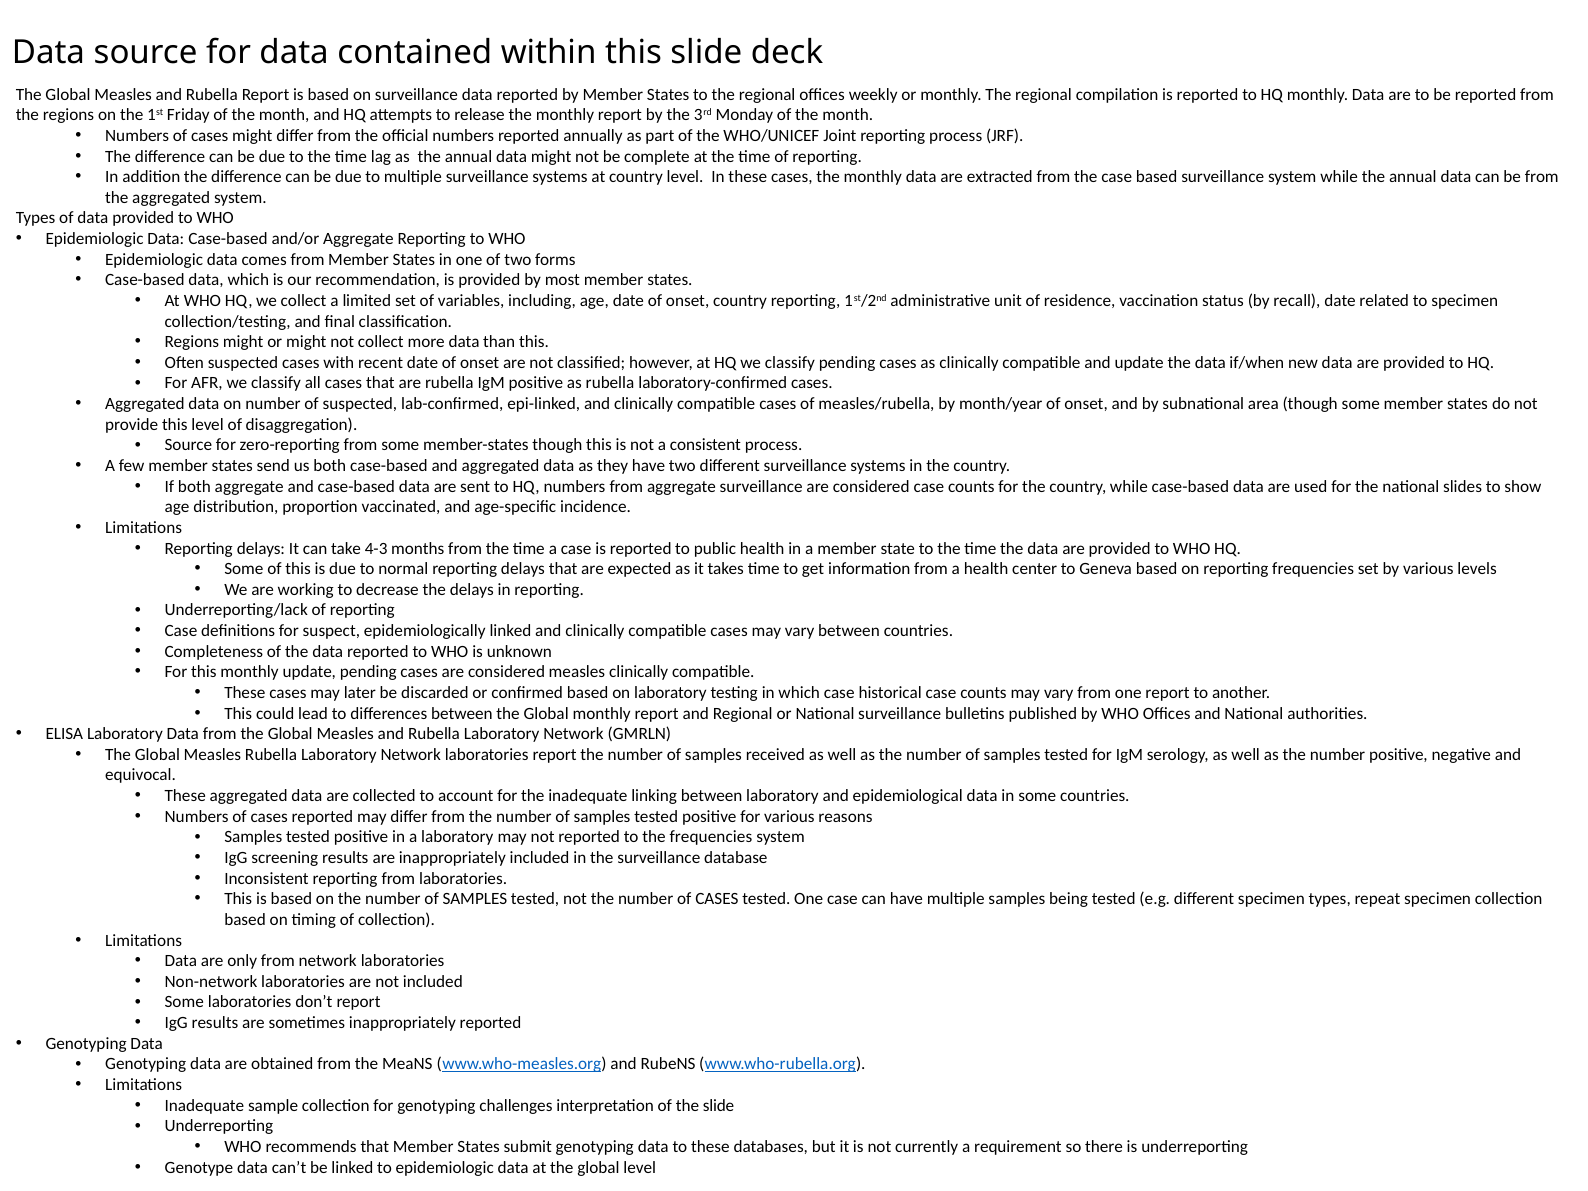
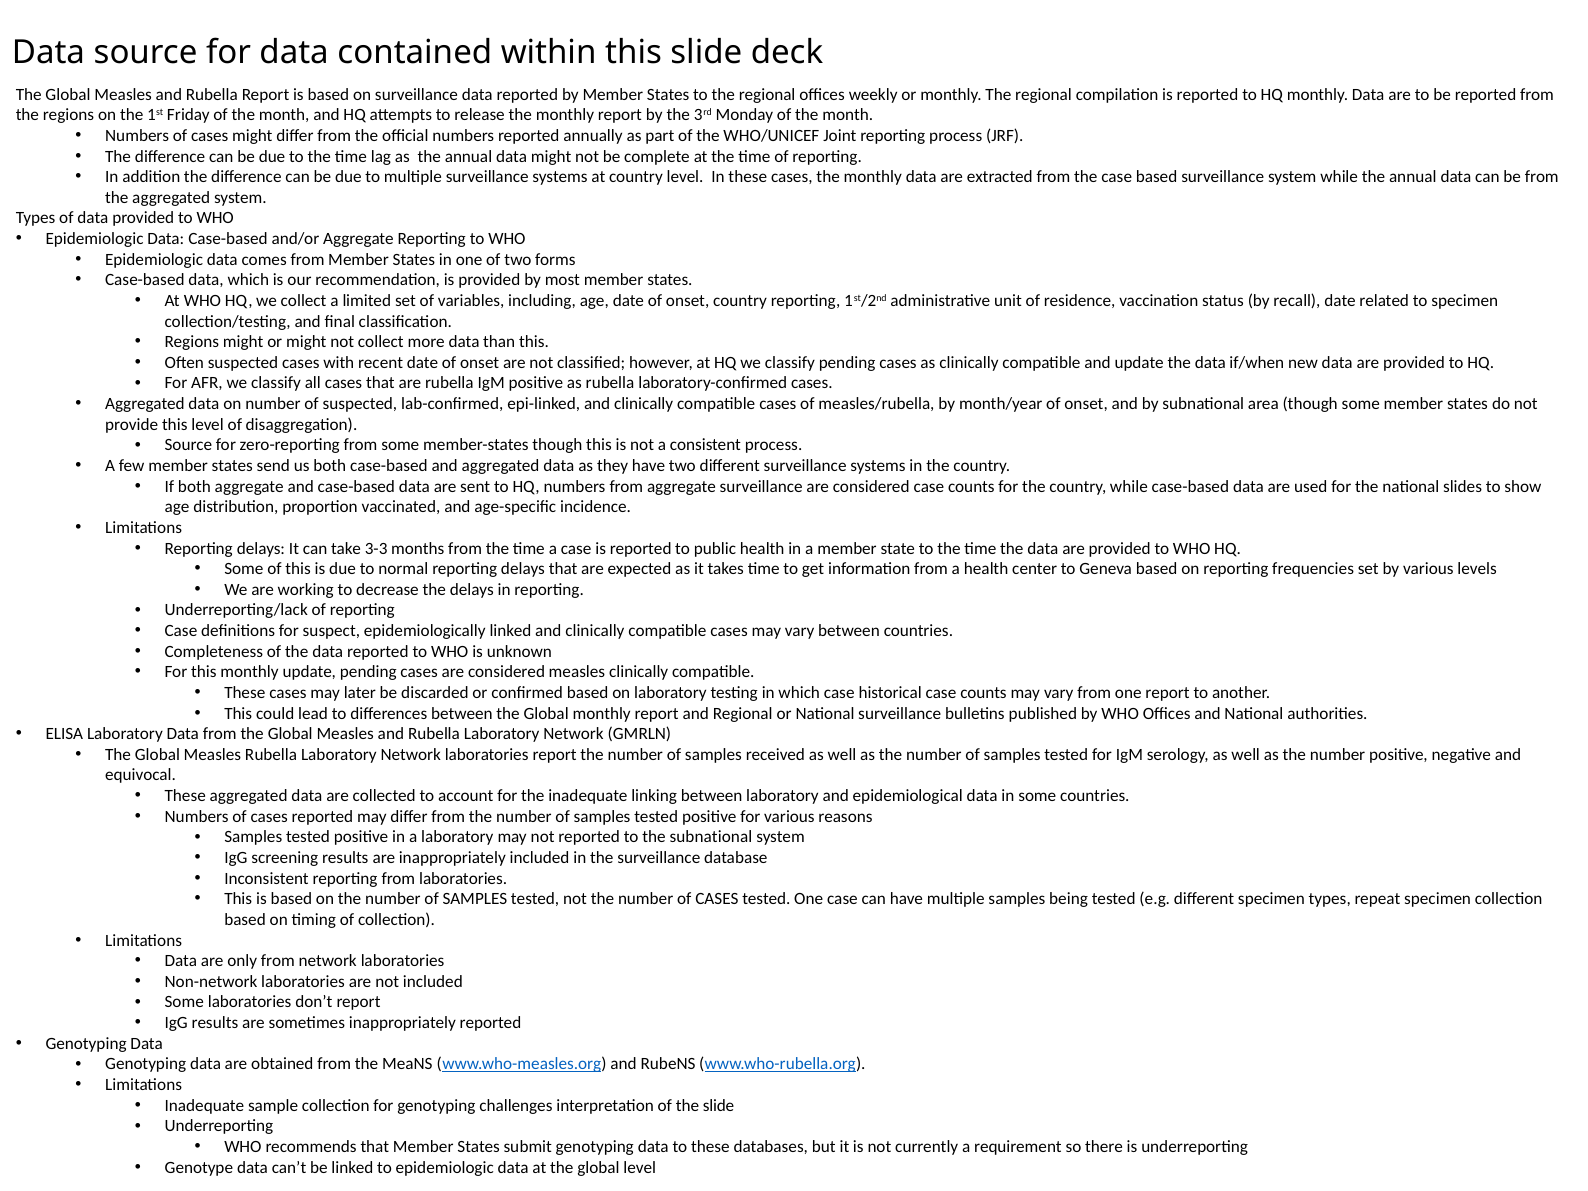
4-3: 4-3 -> 3-3
the frequencies: frequencies -> subnational
